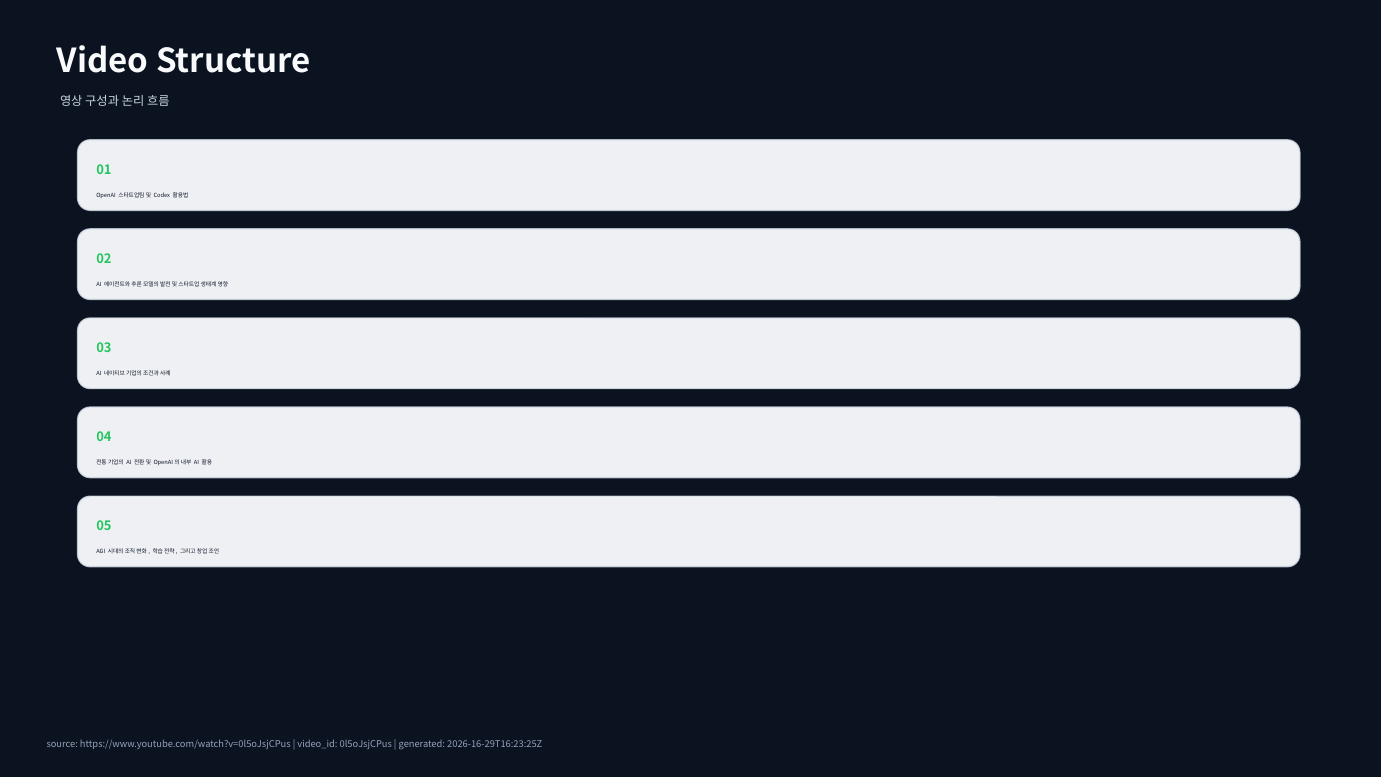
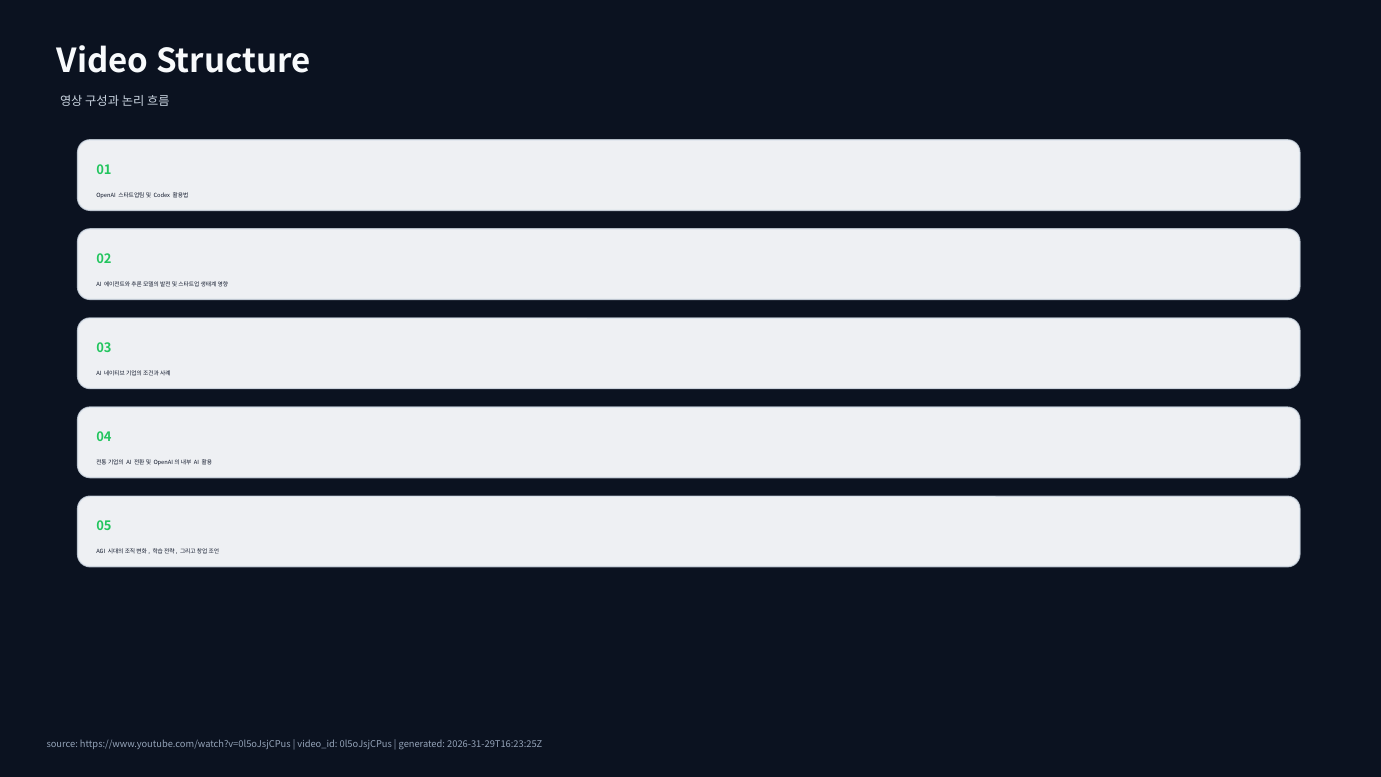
2026-16-29T16:23:25Z: 2026-16-29T16:23:25Z -> 2026-31-29T16:23:25Z
